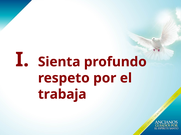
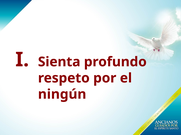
trabaja: trabaja -> ningún
